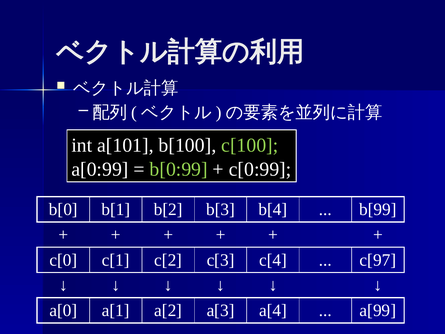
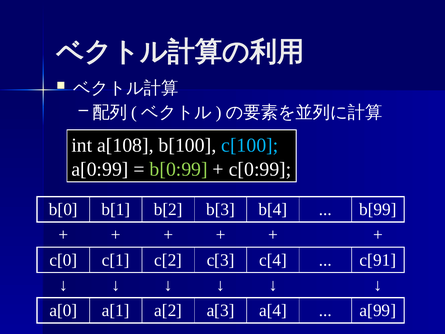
a[101: a[101 -> a[108
c[100 colour: light green -> light blue
c[97: c[97 -> c[91
